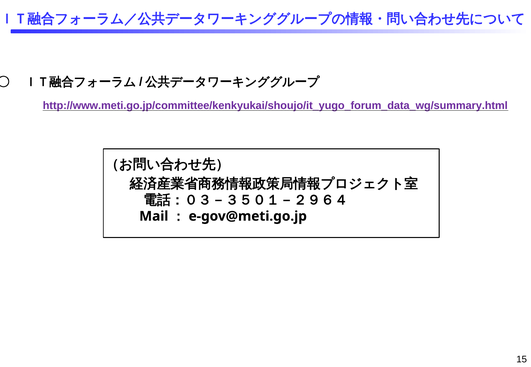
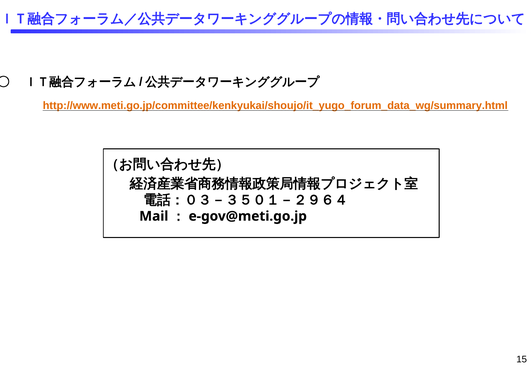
http://www.meti.go.jp/committee/kenkyukai/shoujo/it_yugo_forum_data_wg/summary.html colour: purple -> orange
